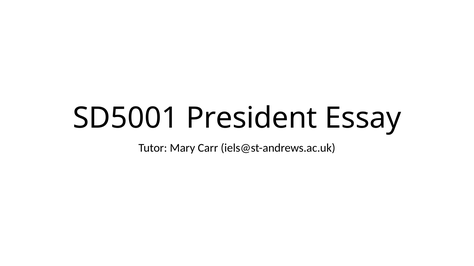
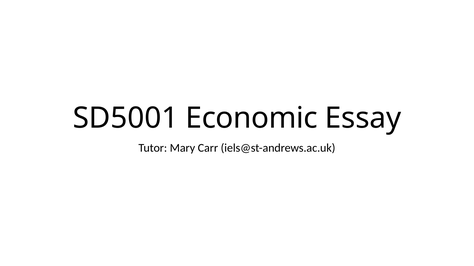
President: President -> Economic
